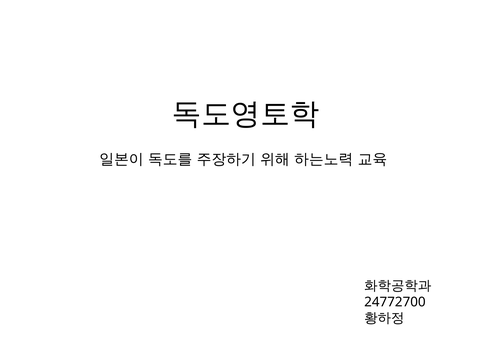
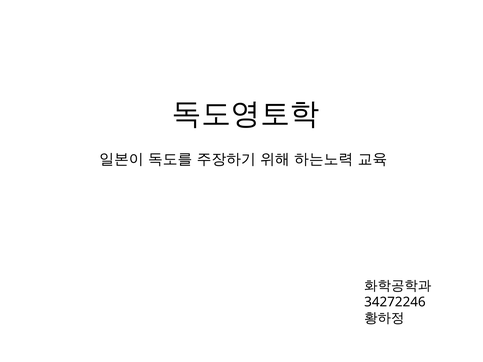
24772700: 24772700 -> 34272246
